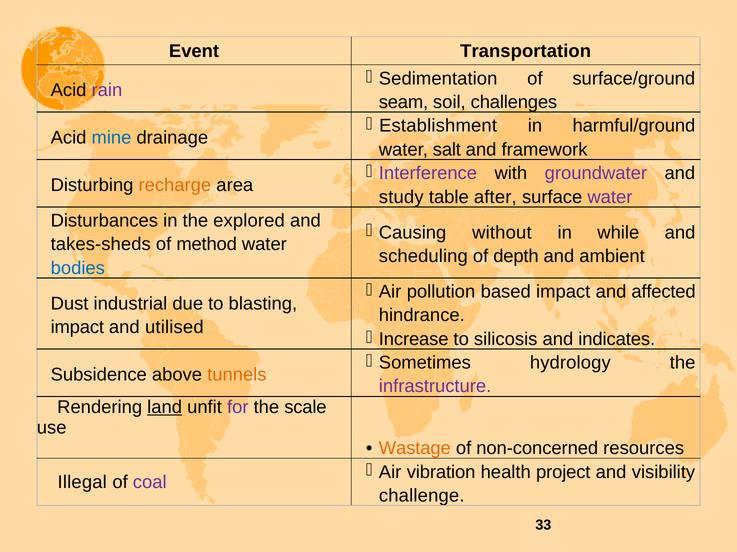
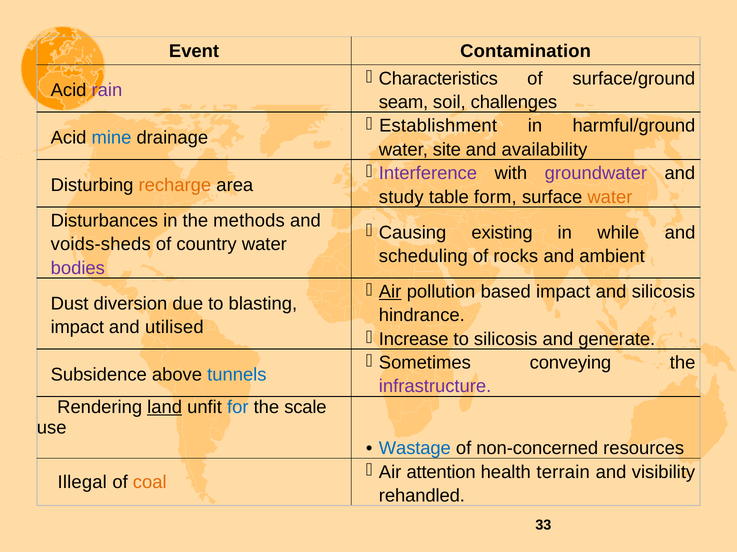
Transportation: Transportation -> Contamination
Sedimentation: Sedimentation -> Characteristics
salt: salt -> site
framework: framework -> availability
after: after -> form
water at (610, 197) colour: purple -> orange
explored: explored -> methods
without: without -> existing
takes-sheds: takes-sheds -> voids-sheds
method: method -> country
depth: depth -> rocks
bodies colour: blue -> purple
Air at (390, 292) underline: none -> present
and affected: affected -> silicosis
industrial: industrial -> diversion
indicates: indicates -> generate
hydrology: hydrology -> conveying
tunnels colour: orange -> blue
for colour: purple -> blue
Wastage colour: orange -> blue
vibration: vibration -> attention
project: project -> terrain
coal colour: purple -> orange
challenge: challenge -> rehandled
